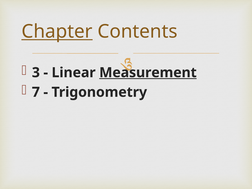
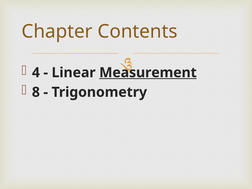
Chapter underline: present -> none
3: 3 -> 4
7: 7 -> 8
